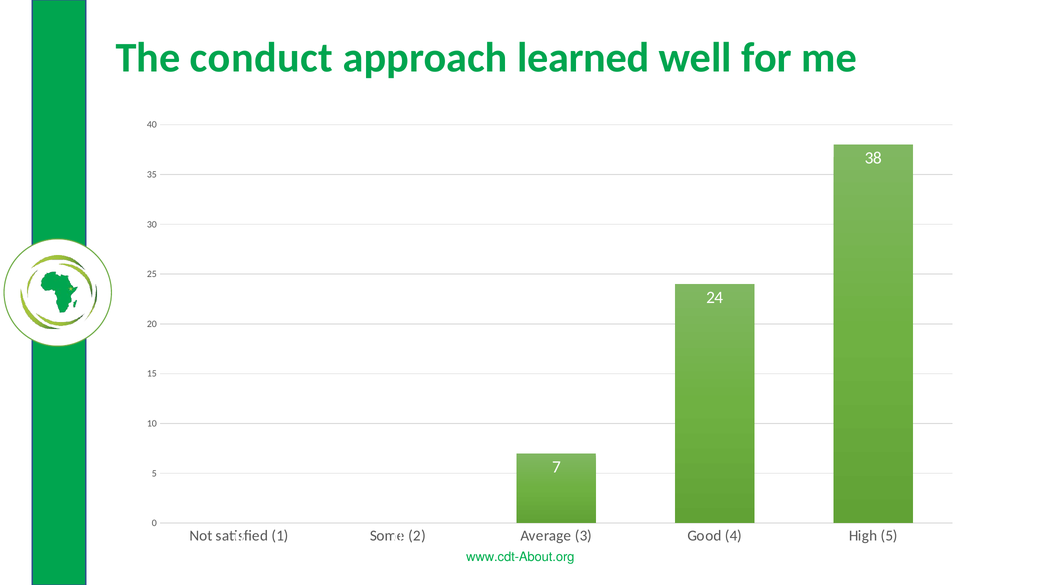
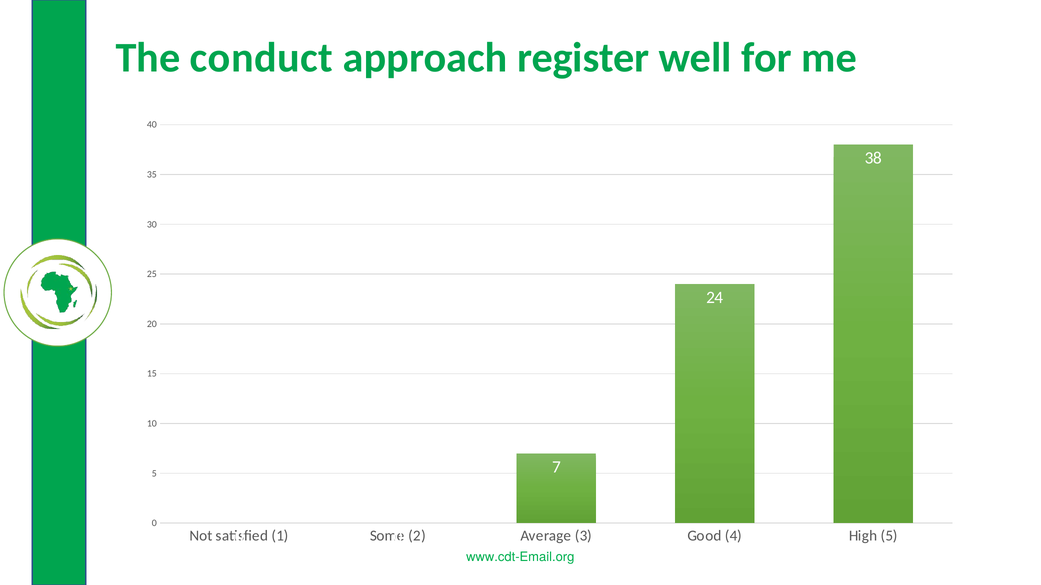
learned: learned -> register
www.cdt-About.org: www.cdt-About.org -> www.cdt-Email.org
